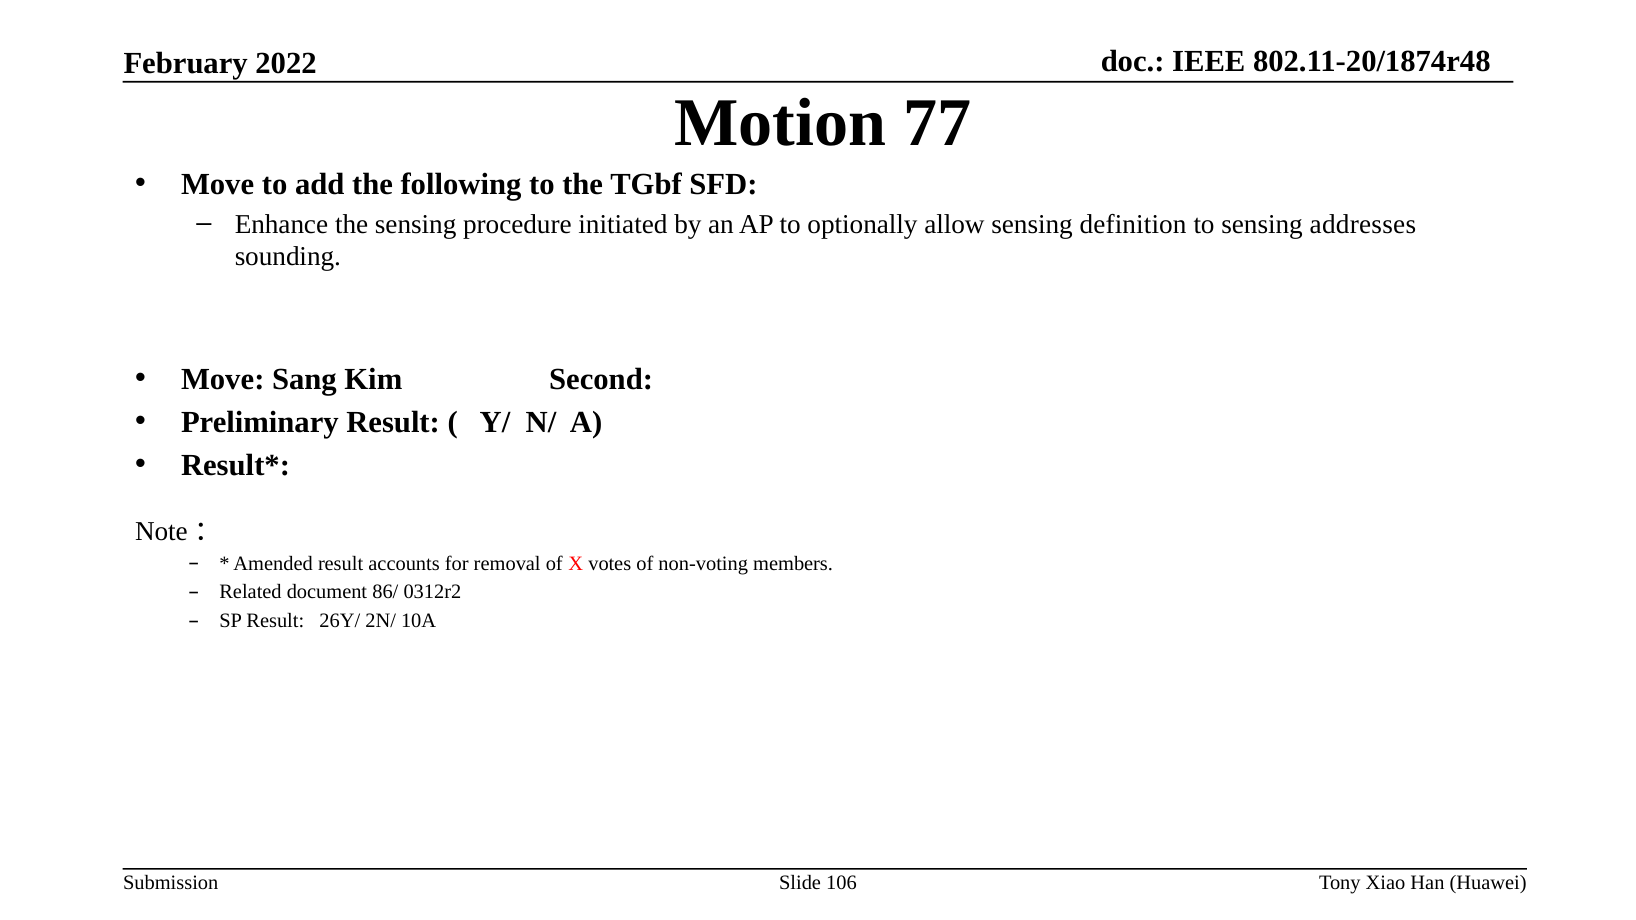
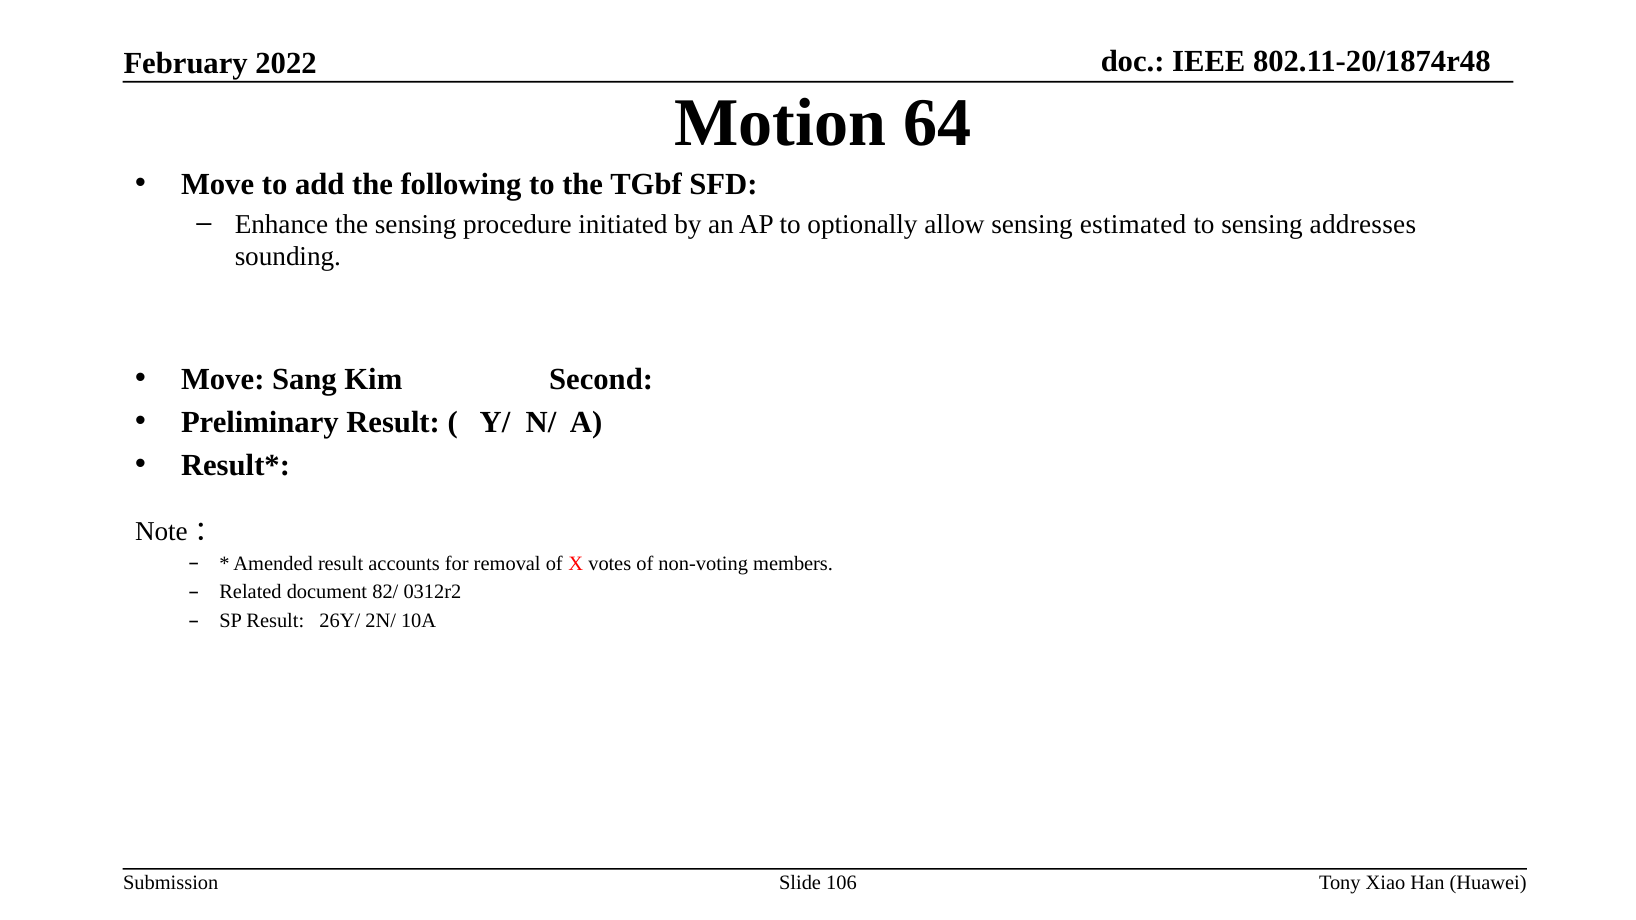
77: 77 -> 64
definition: definition -> estimated
86/: 86/ -> 82/
